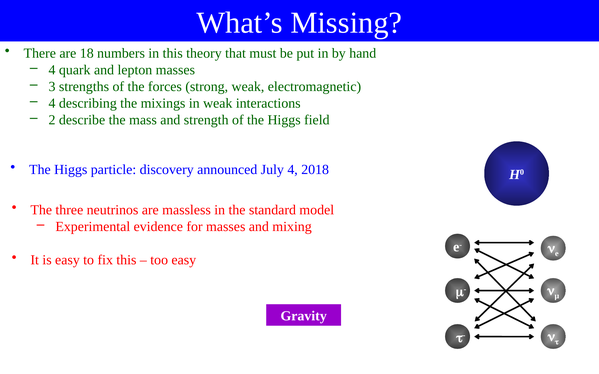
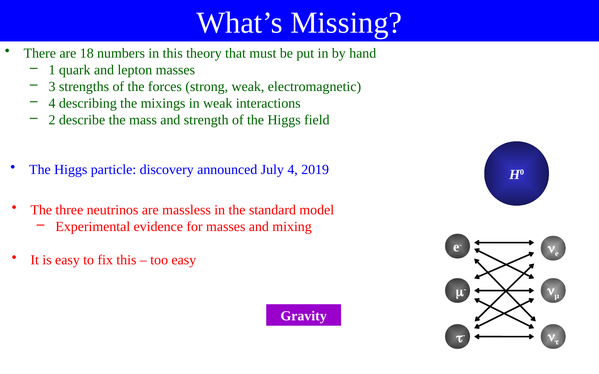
4 at (52, 70): 4 -> 1
2018: 2018 -> 2019
